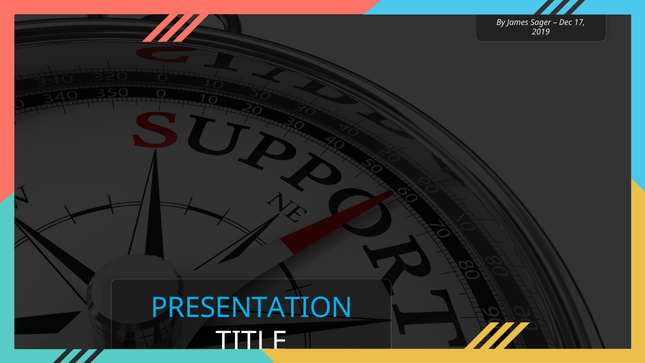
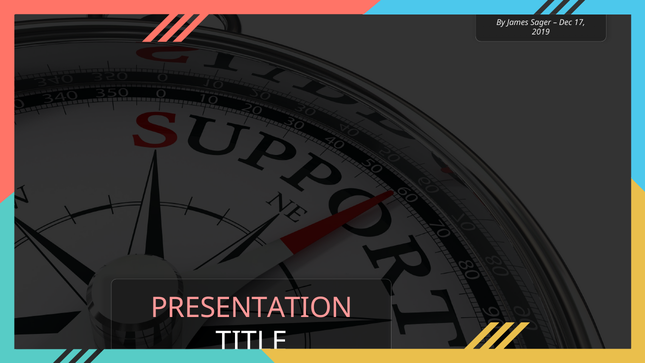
PRESENTATION at (252, 308) colour: light blue -> pink
